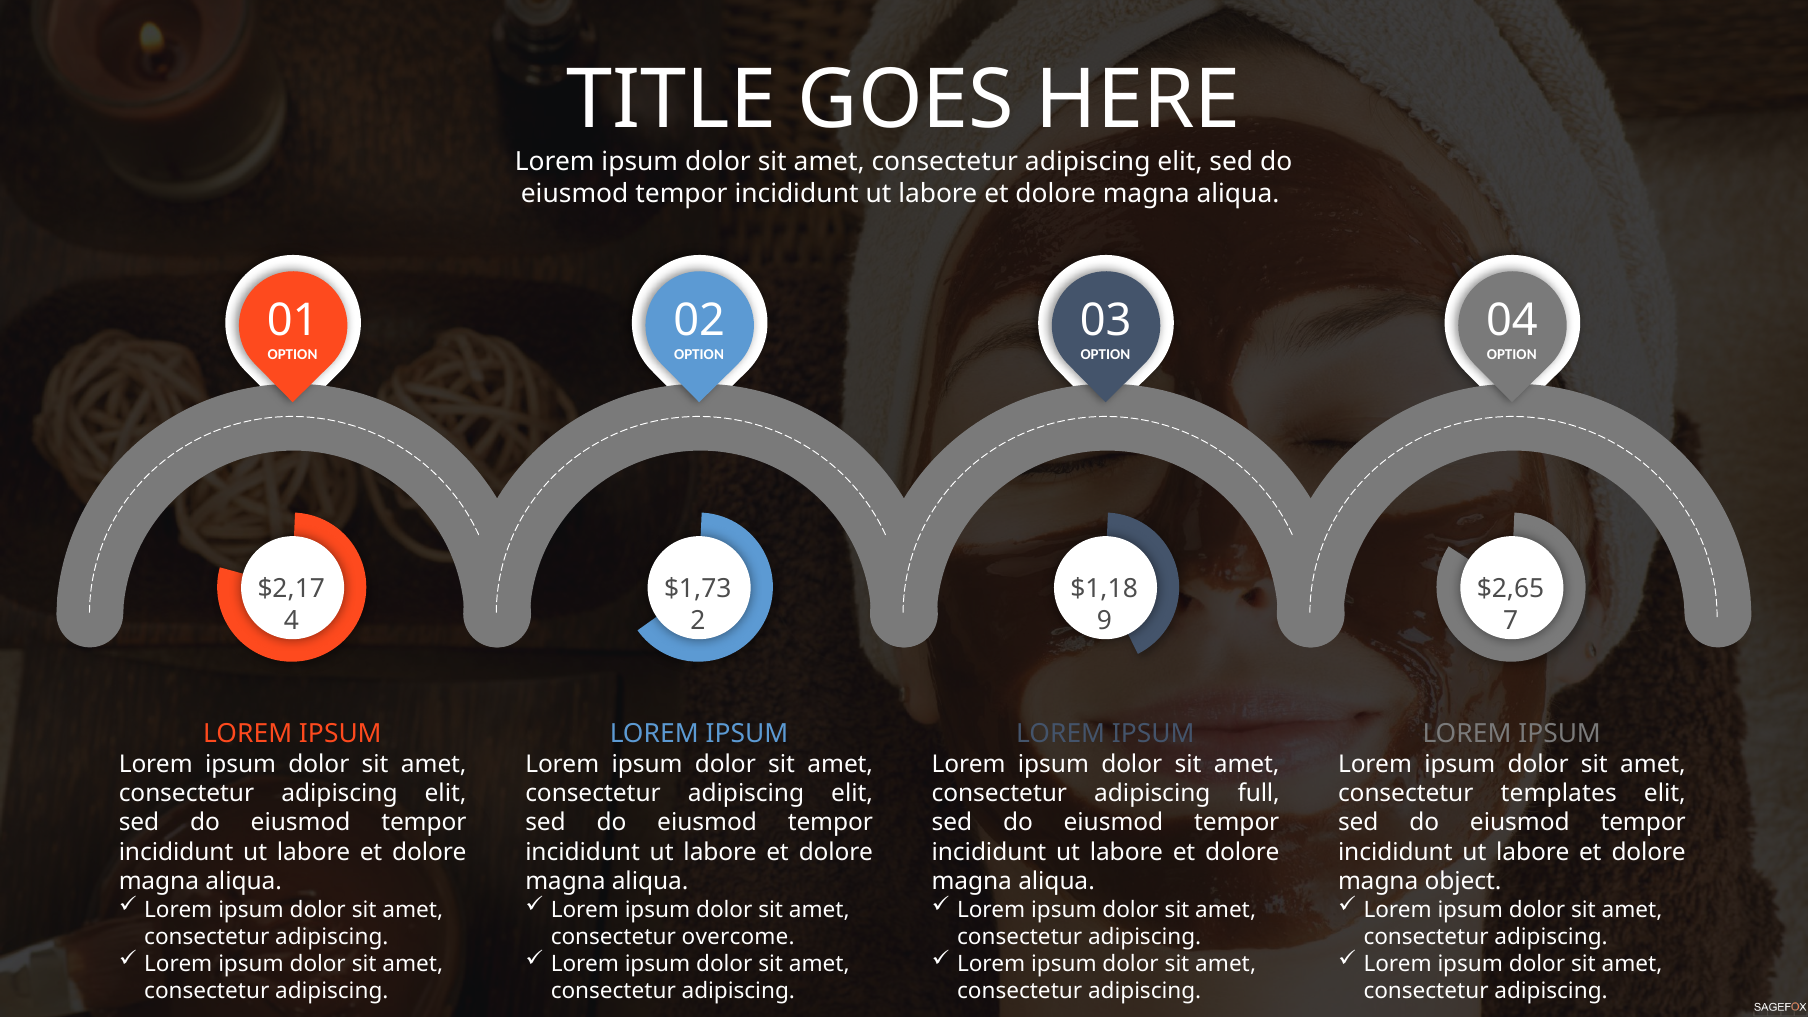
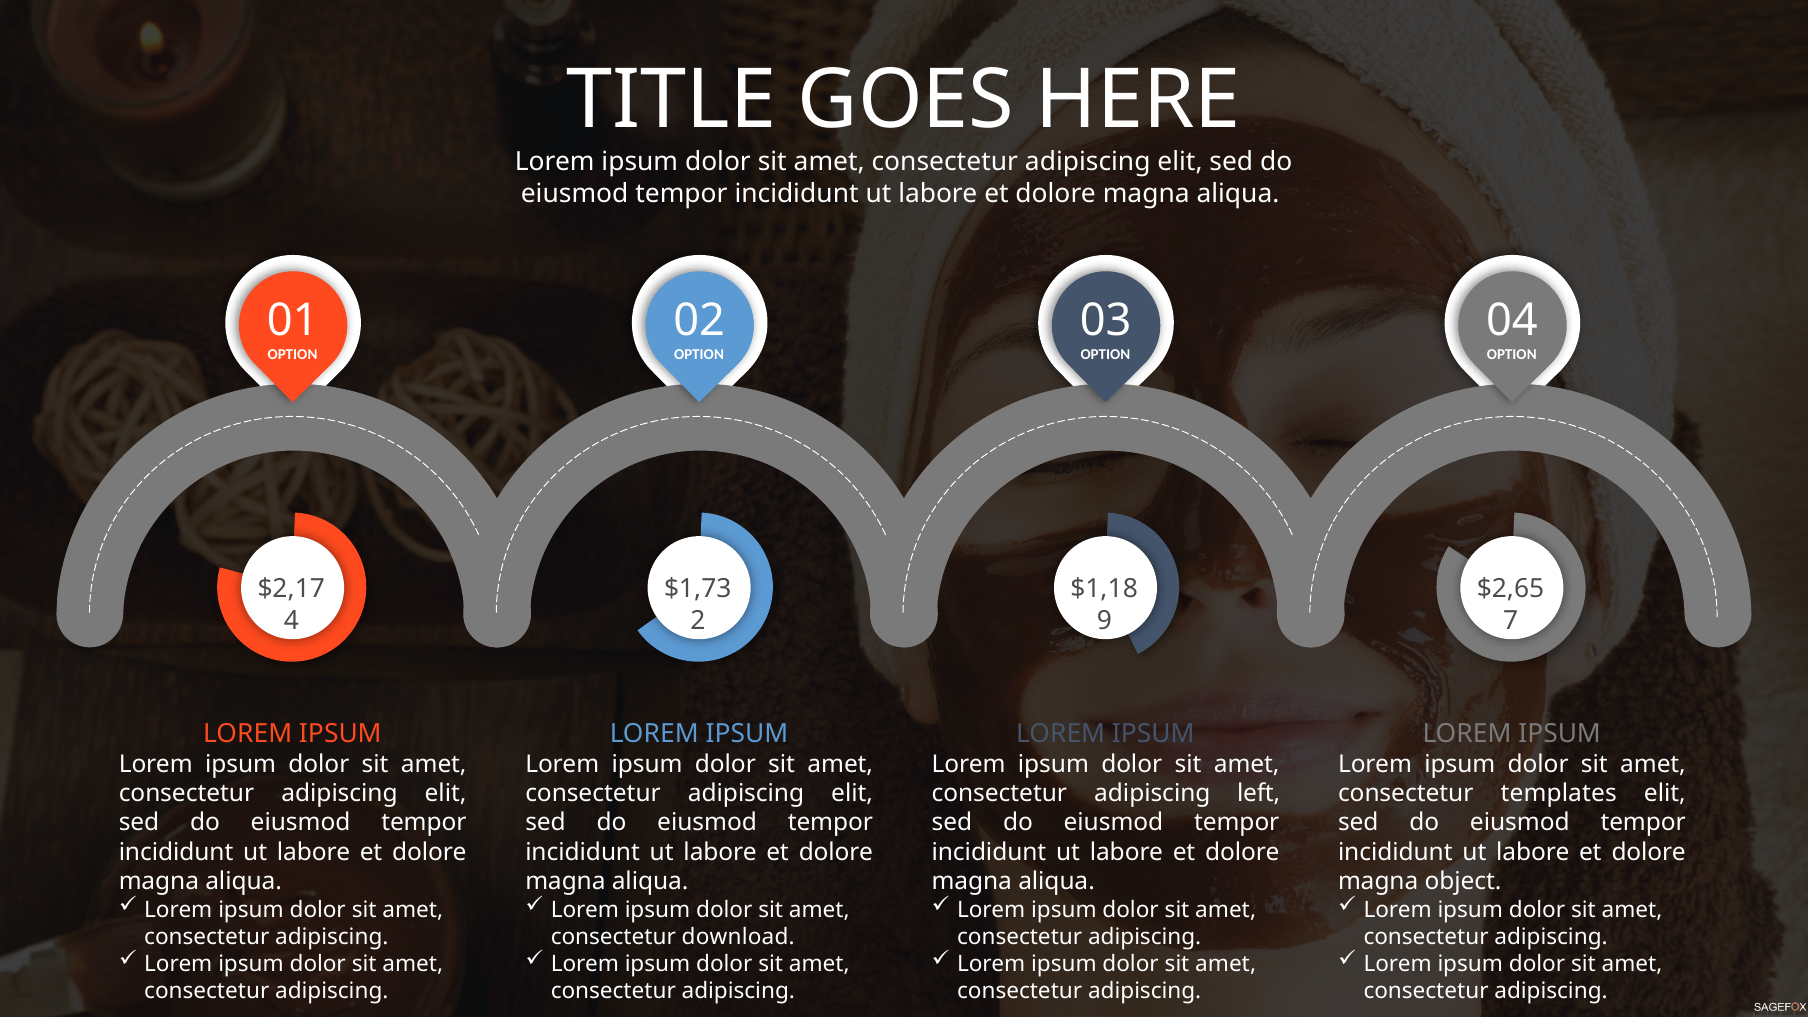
full: full -> left
overcome: overcome -> download
